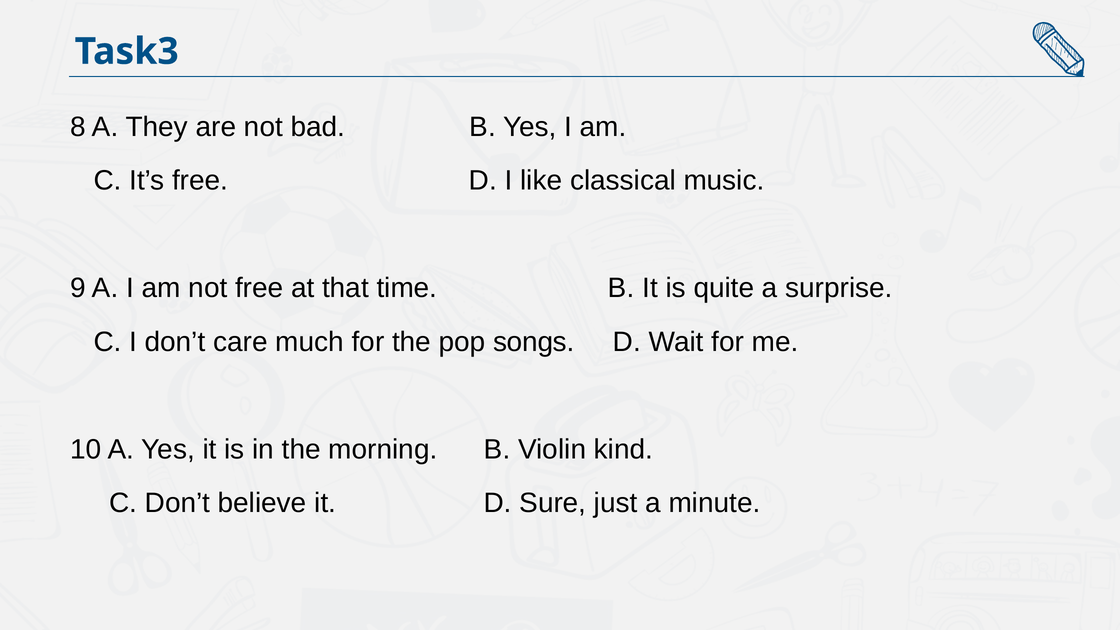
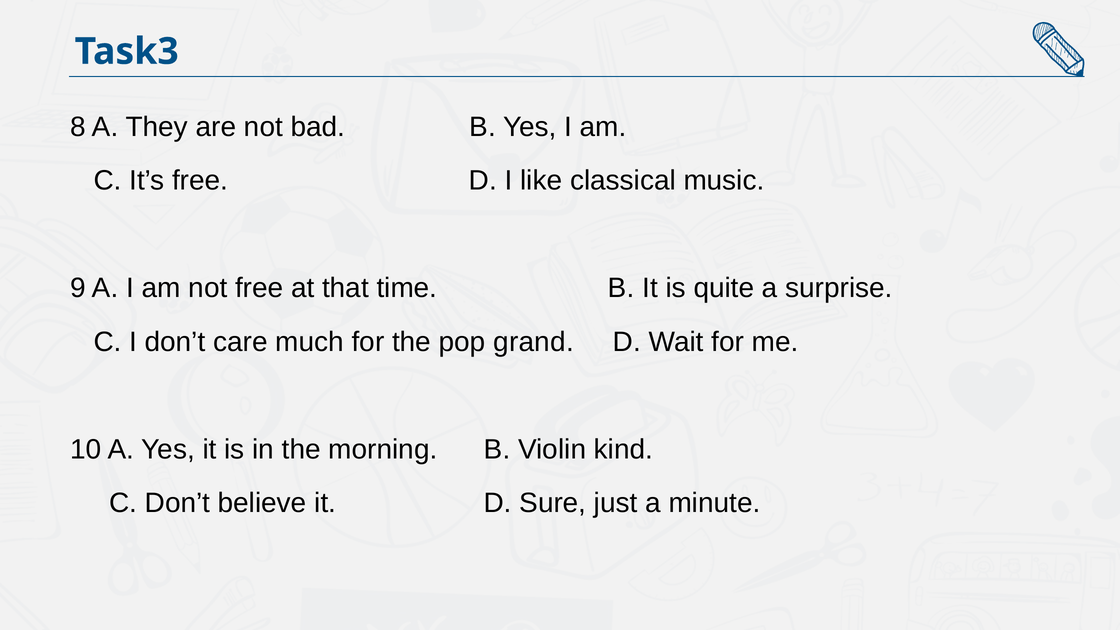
songs: songs -> grand
